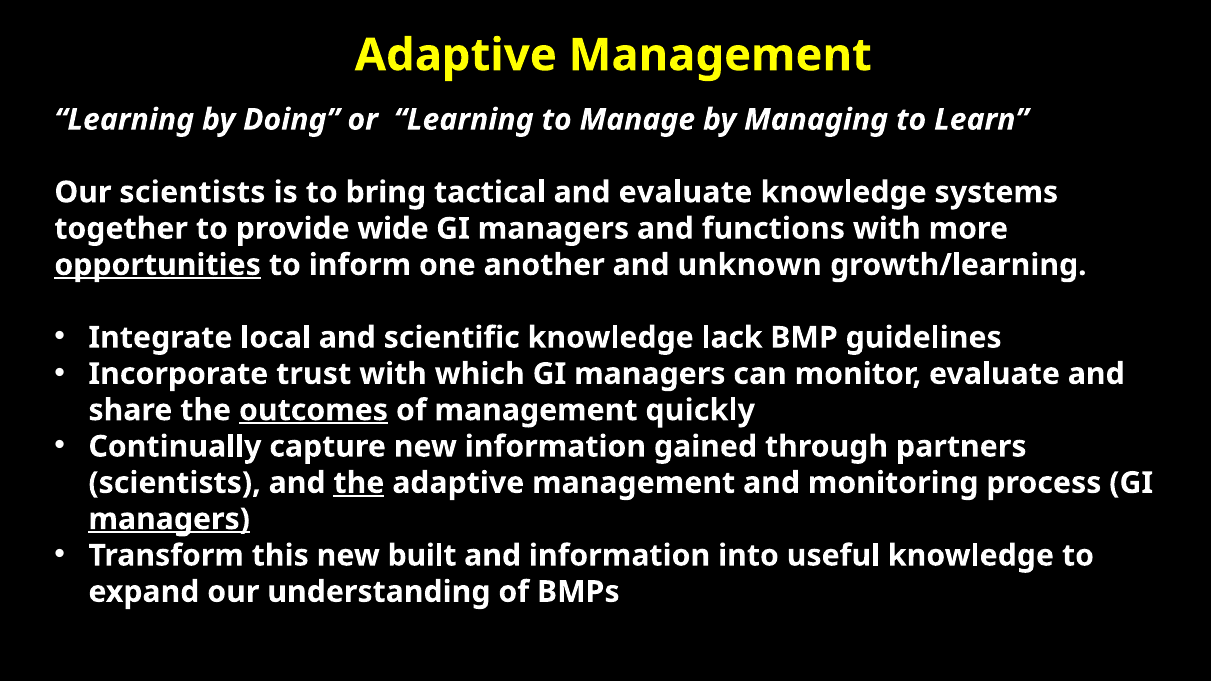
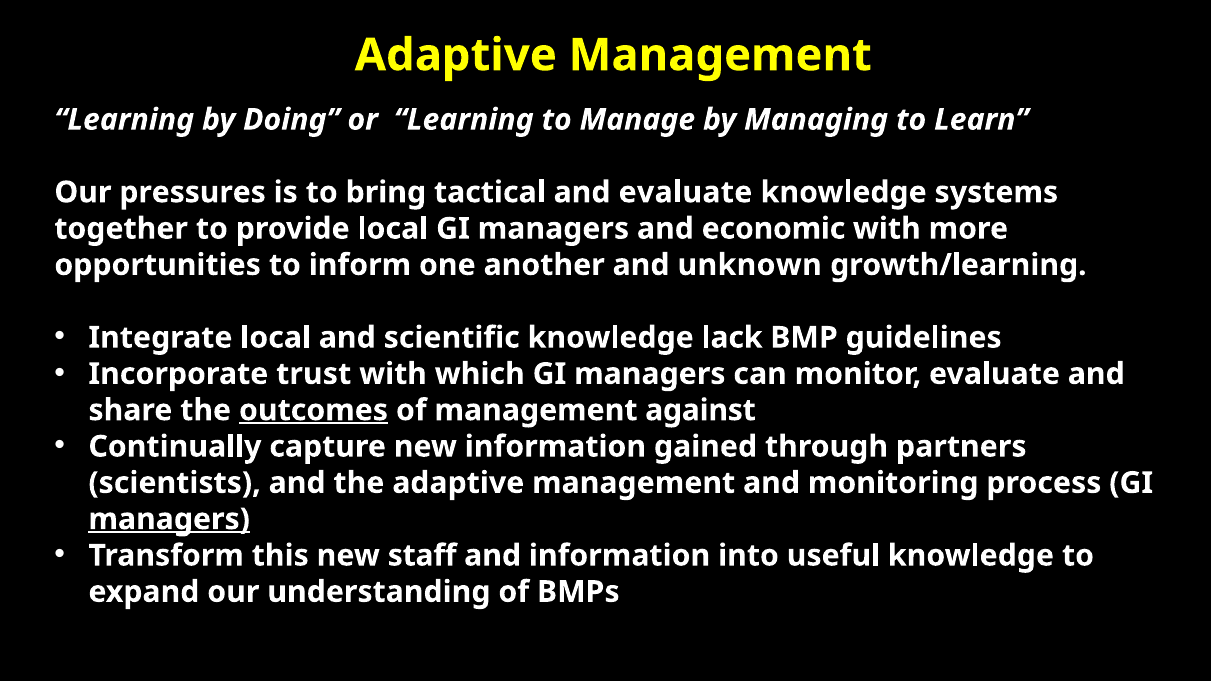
Our scientists: scientists -> pressures
provide wide: wide -> local
functions: functions -> economic
opportunities underline: present -> none
quickly: quickly -> against
the at (359, 483) underline: present -> none
built: built -> staff
